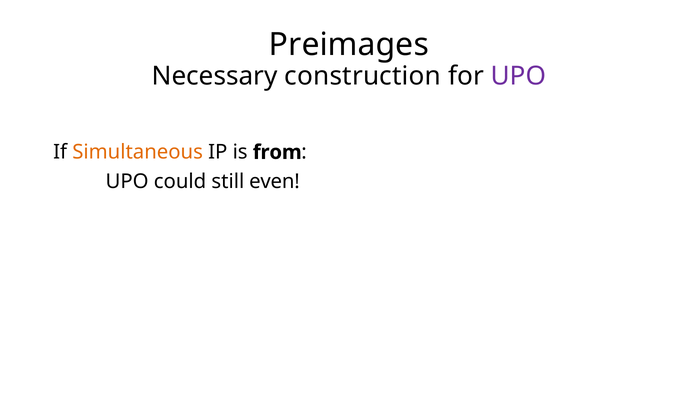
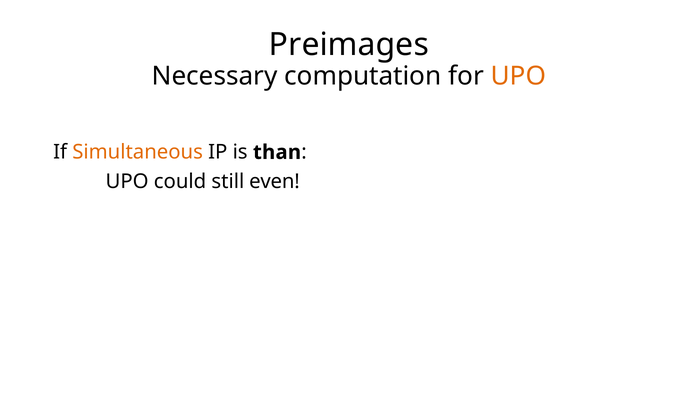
construction: construction -> computation
UPO at (518, 76) colour: purple -> orange
from: from -> than
